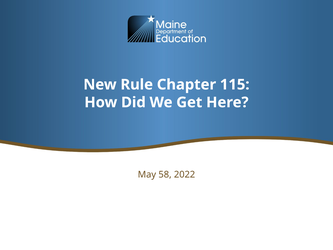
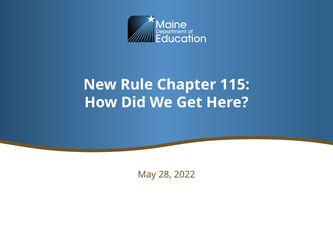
58: 58 -> 28
